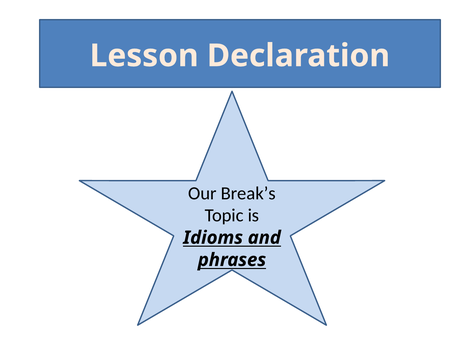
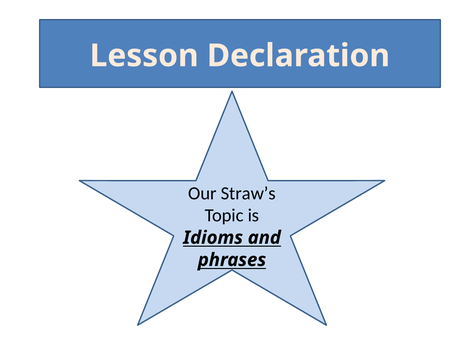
Break’s: Break’s -> Straw’s
